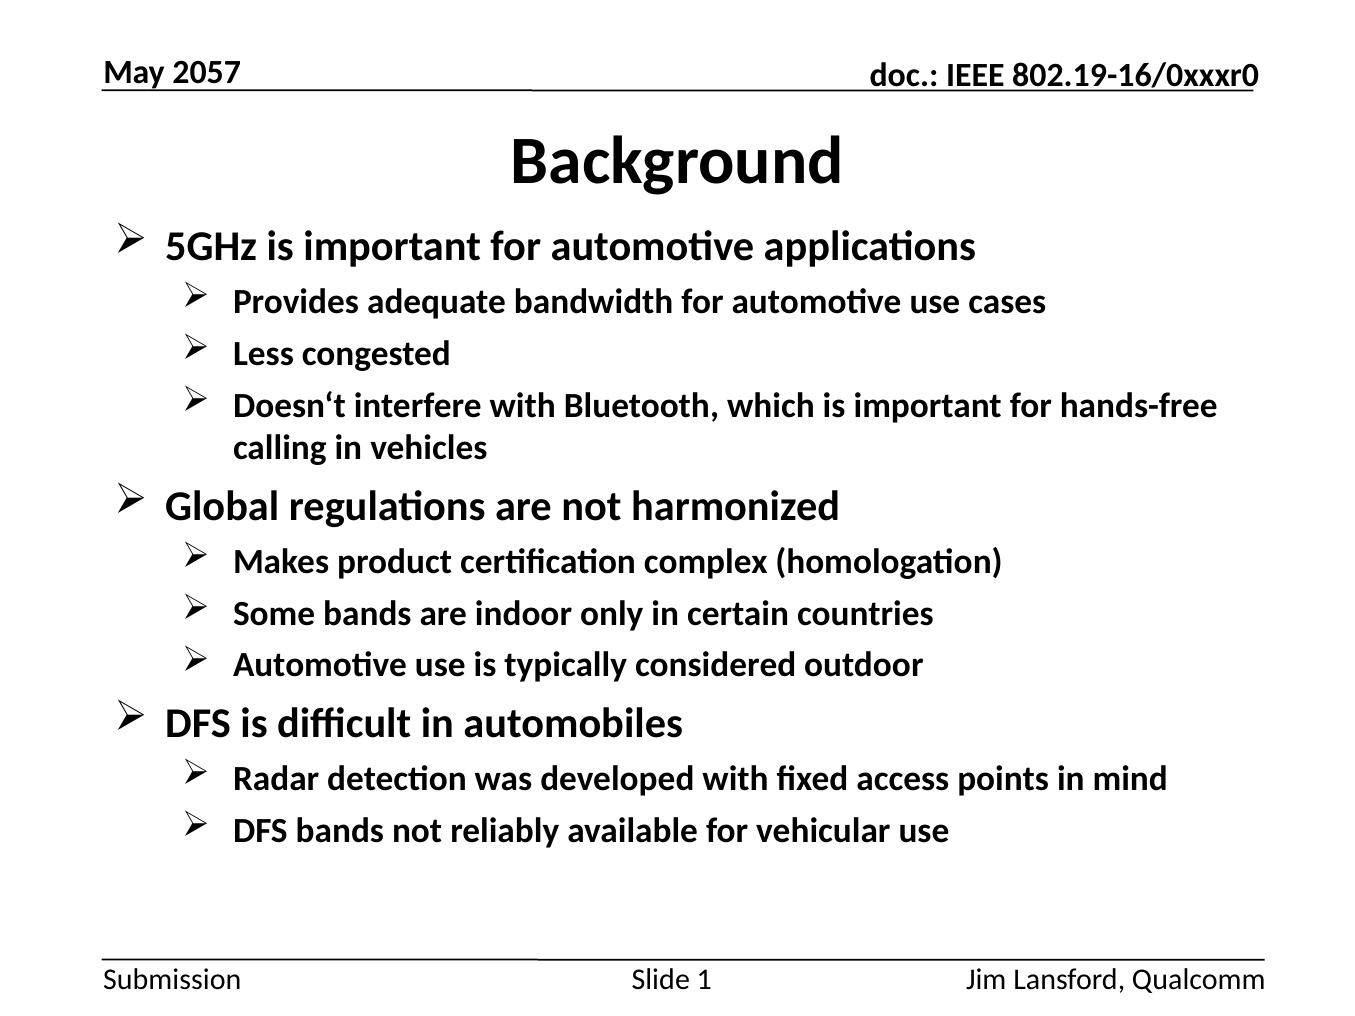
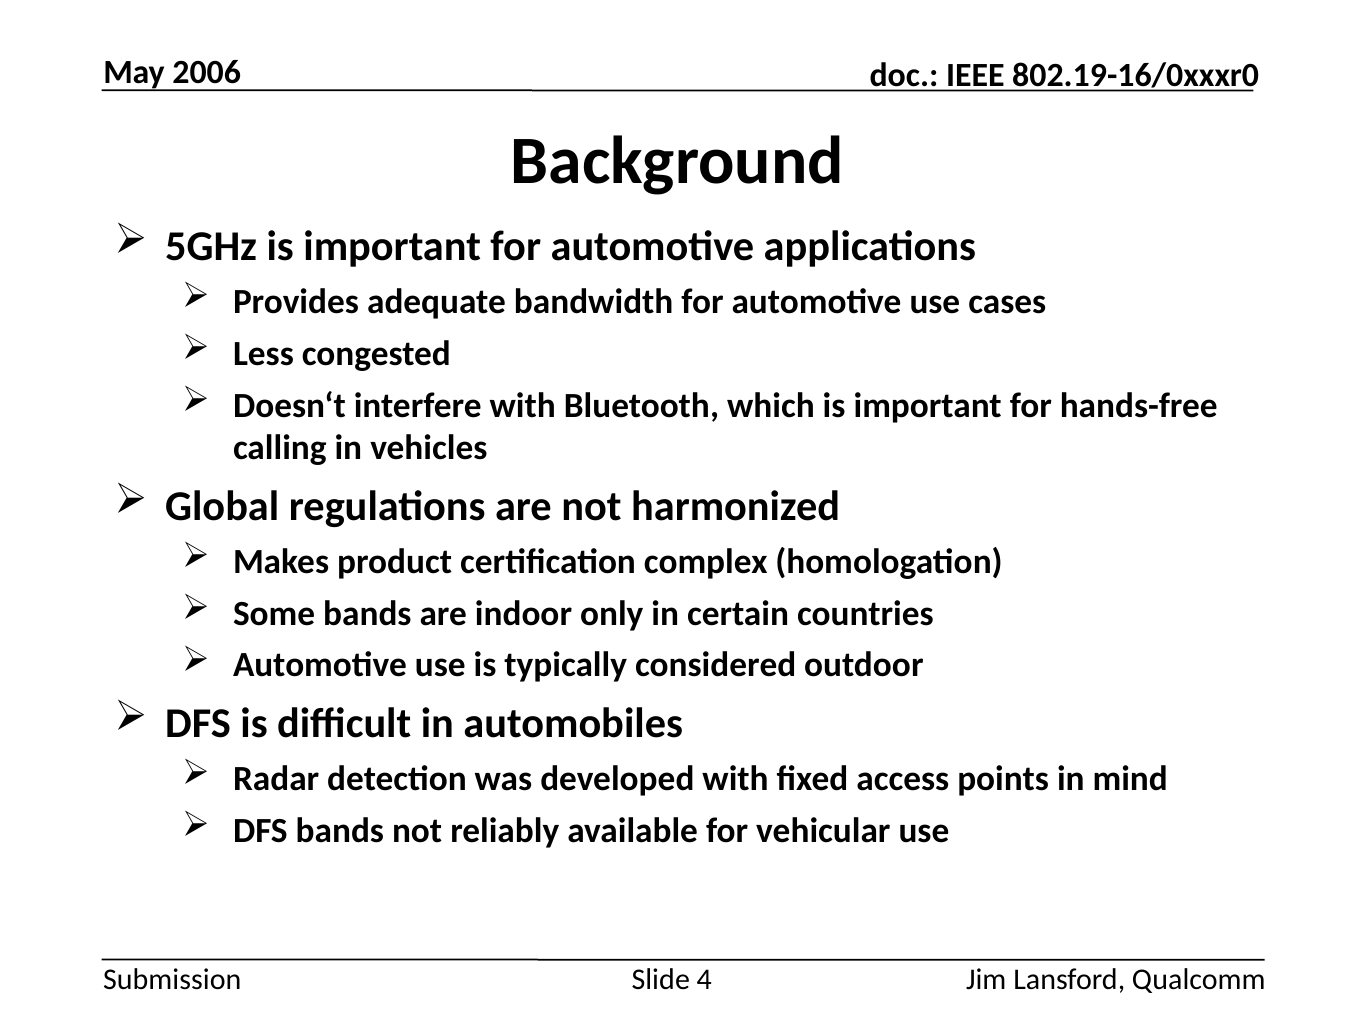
2057: 2057 -> 2006
1: 1 -> 4
